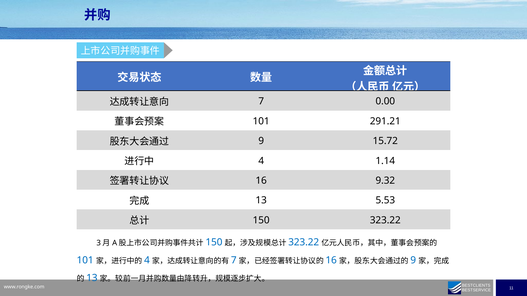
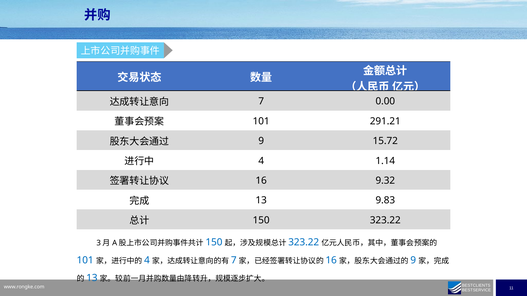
5.53: 5.53 -> 9.83
